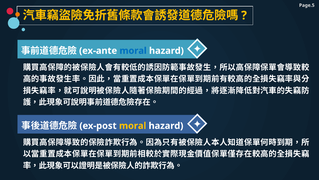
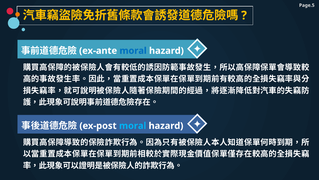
moral at (133, 125) colour: yellow -> light blue
